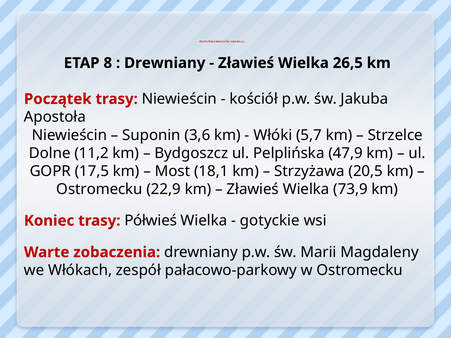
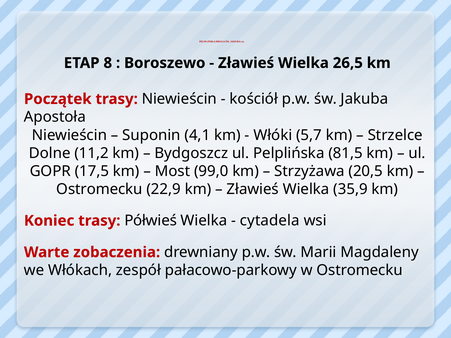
Drewniany at (165, 63): Drewniany -> Boroszewo
3,6: 3,6 -> 4,1
47,9: 47,9 -> 81,5
18,1: 18,1 -> 99,0
73,9: 73,9 -> 35,9
gotyckie: gotyckie -> cytadela
